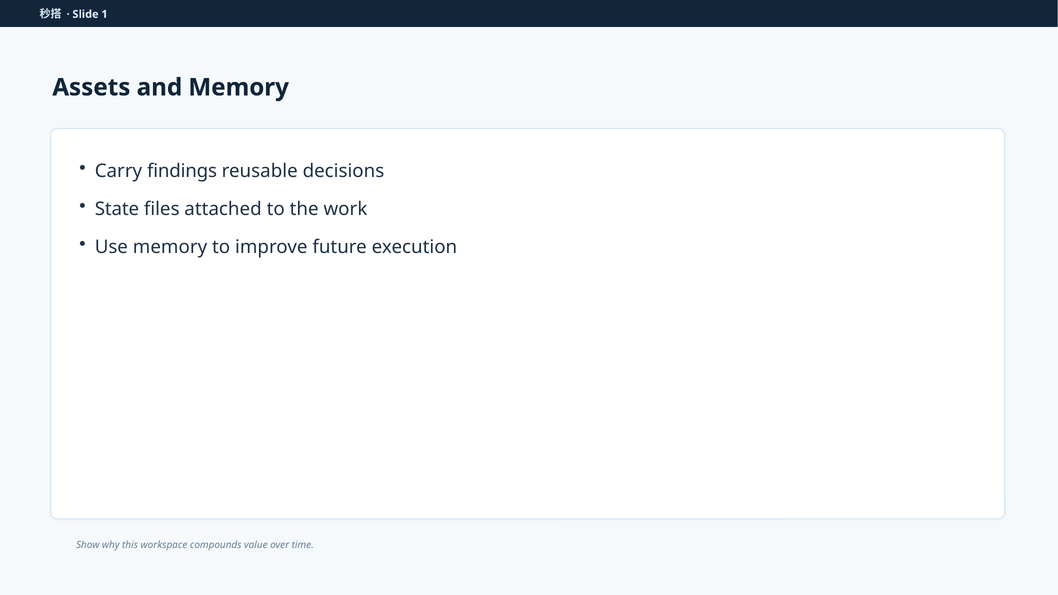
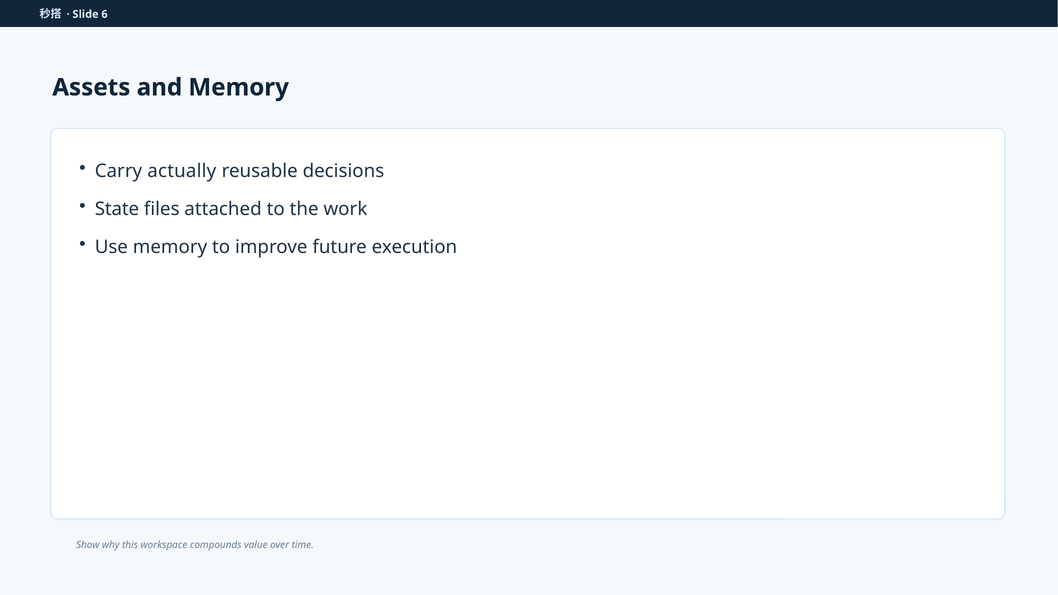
1: 1 -> 6
findings: findings -> actually
